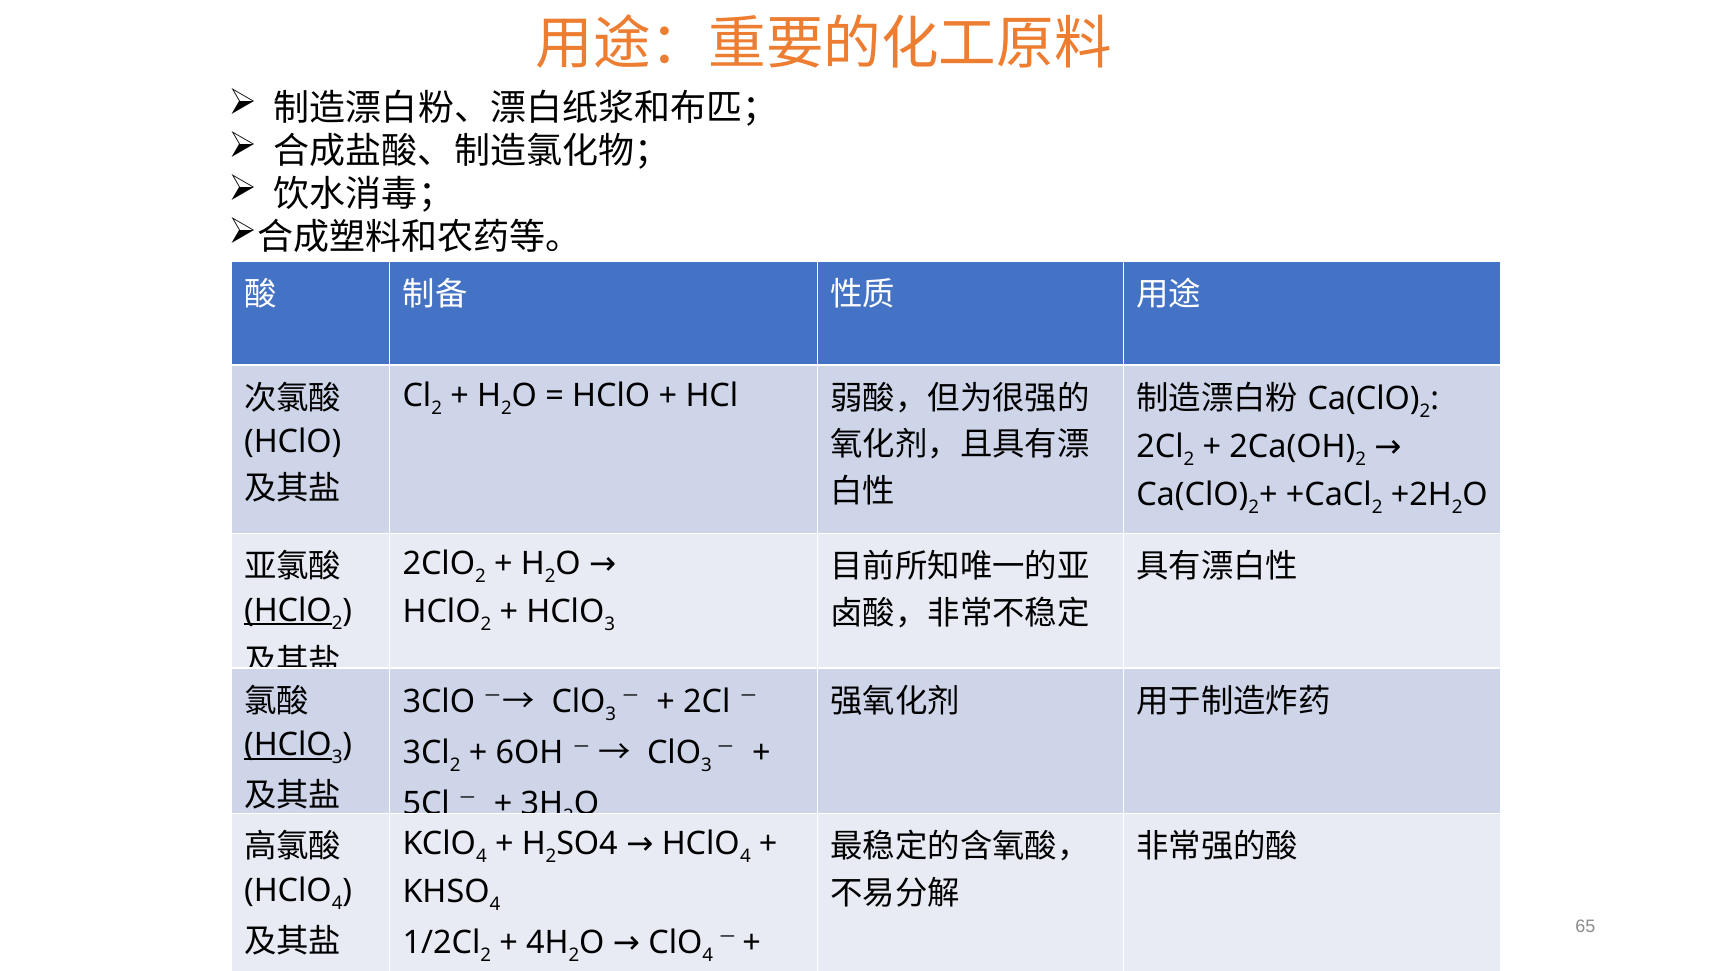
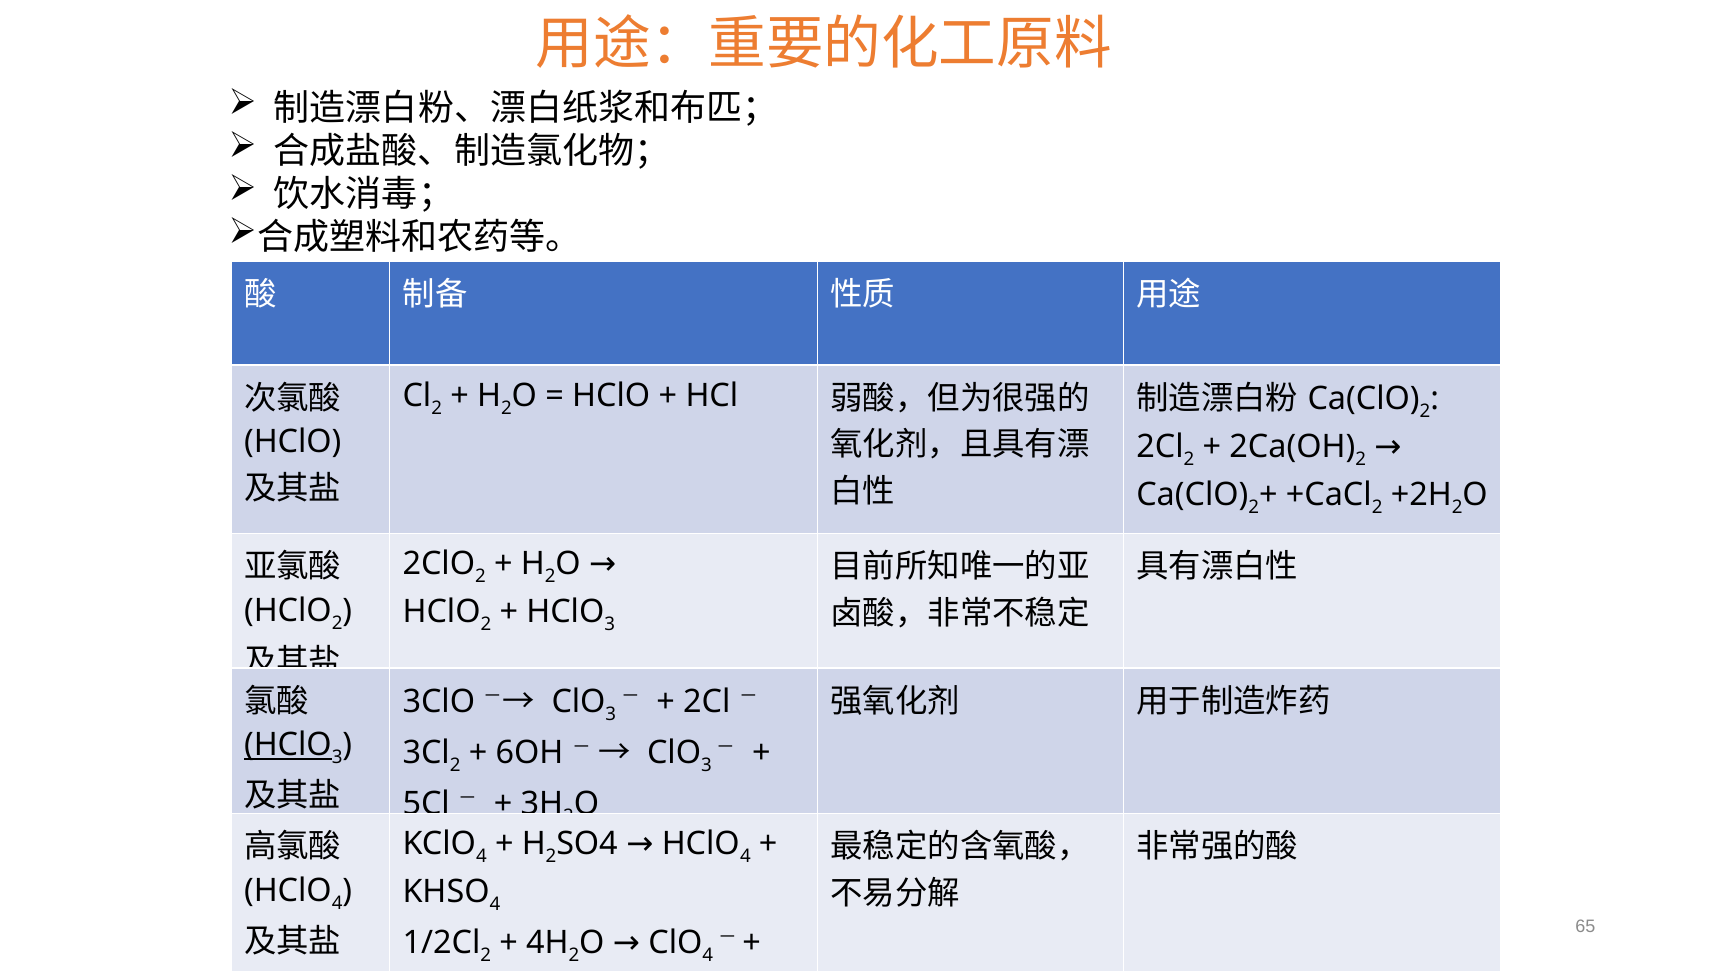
HClO at (288, 611) underline: present -> none
